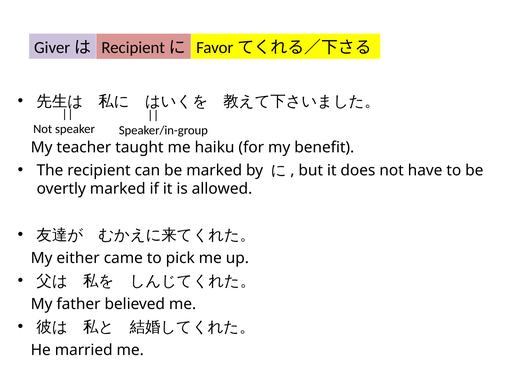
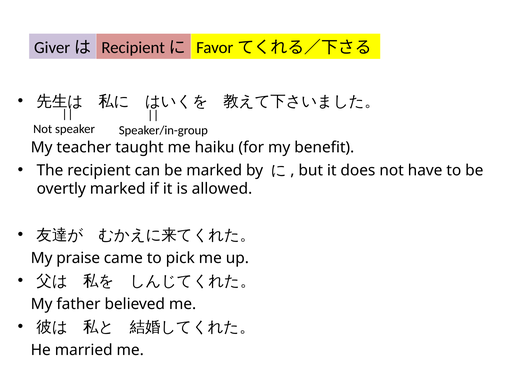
either: either -> praise
